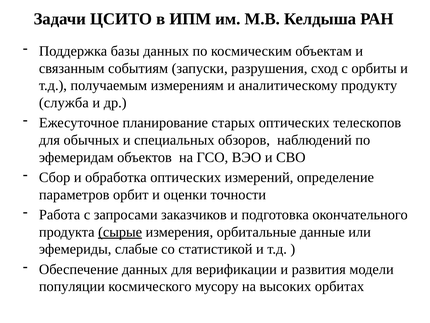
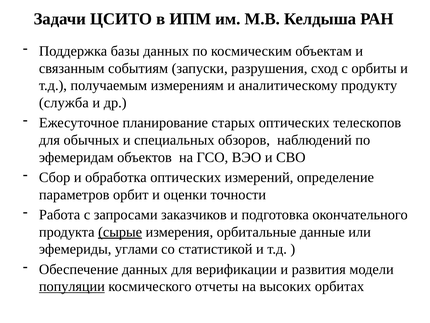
слабые: слабые -> углами
популяции underline: none -> present
мусору: мусору -> отчеты
